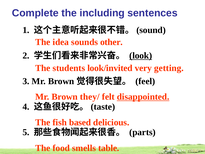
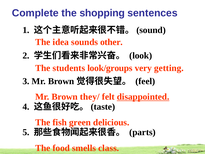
including: including -> shopping
look underline: present -> none
look/invited: look/invited -> look/groups
based: based -> green
table: table -> class
